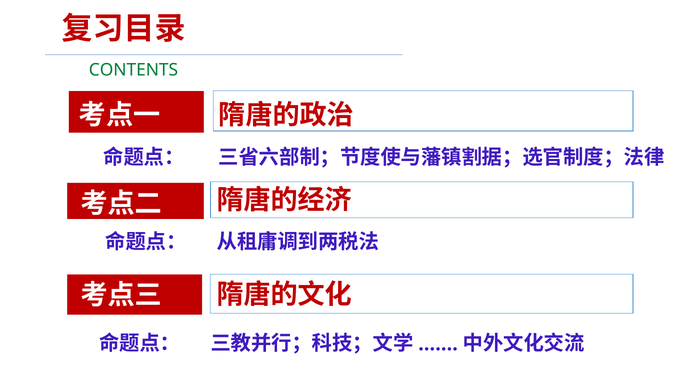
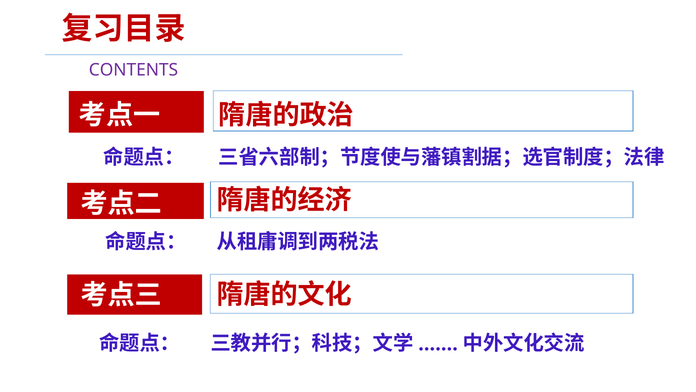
CONTENTS colour: green -> purple
